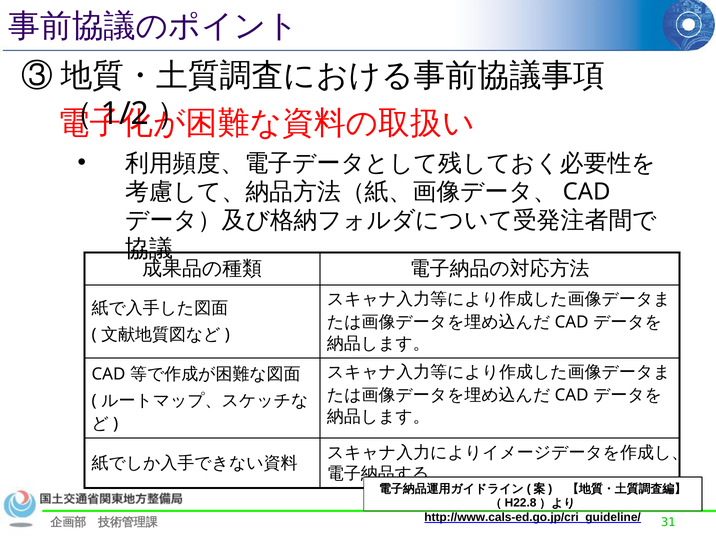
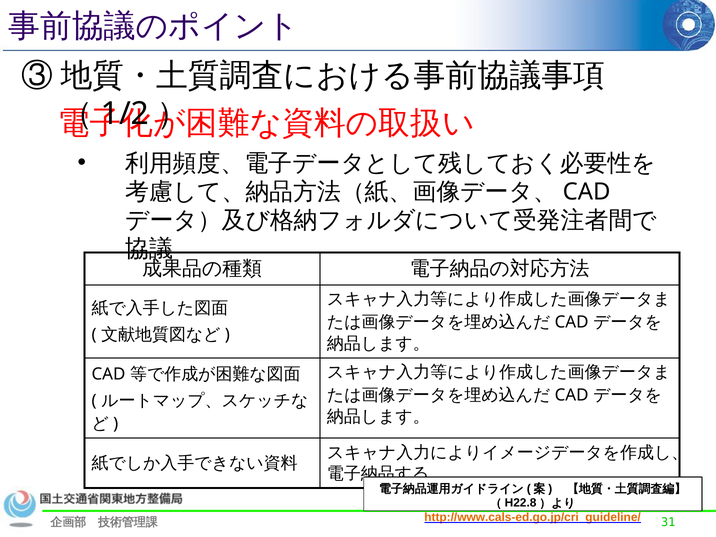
http://www.cals-ed.go.jp/cri_guideline/ colour: black -> orange
